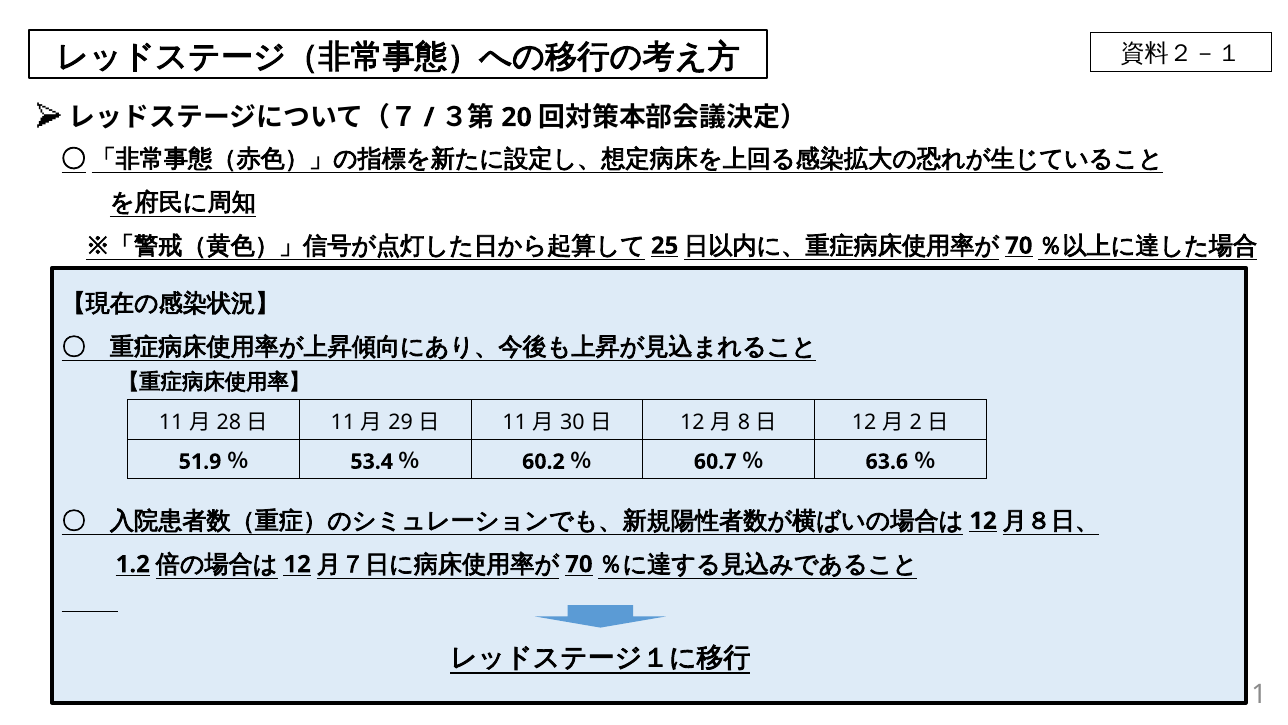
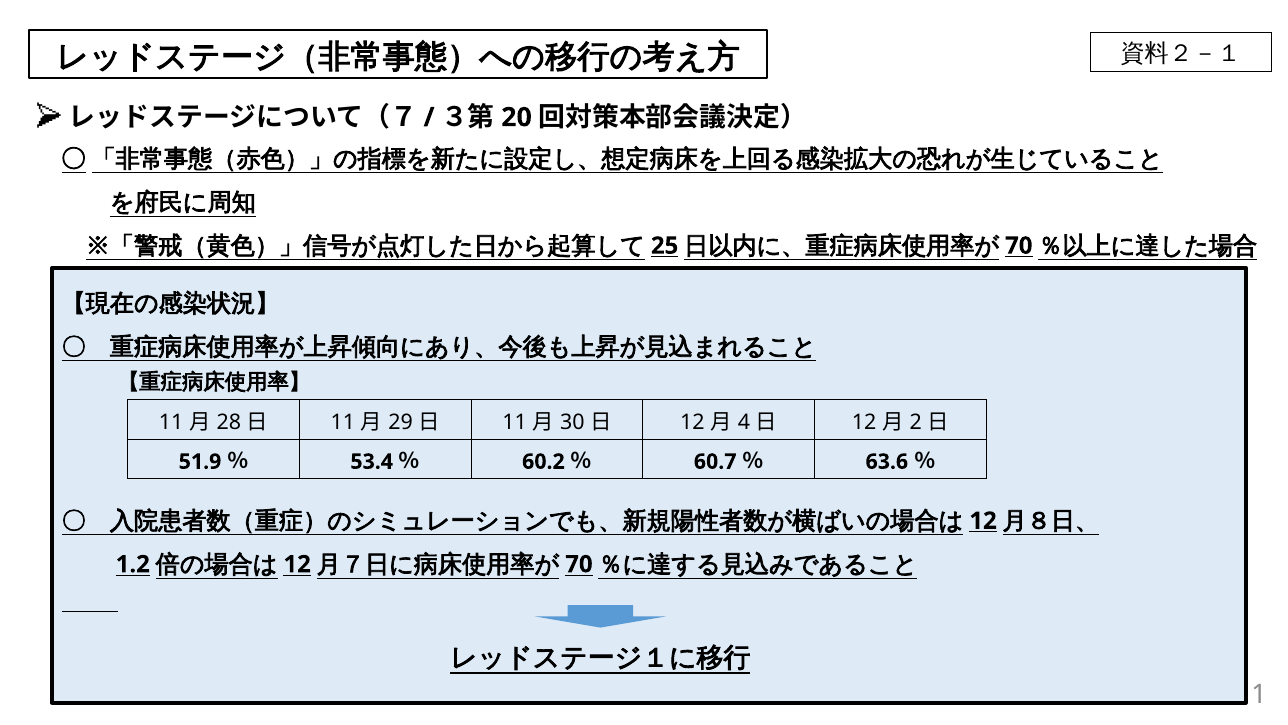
8: 8 -> 4
